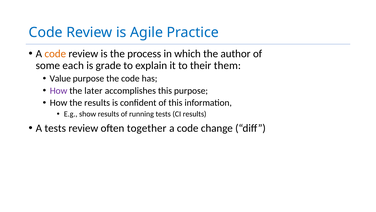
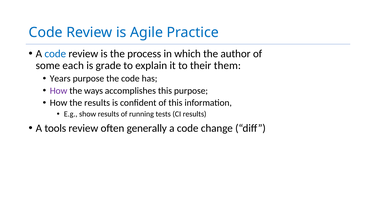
code at (55, 54) colour: orange -> blue
Value: Value -> Years
later: later -> ways
A tests: tests -> tools
together: together -> generally
